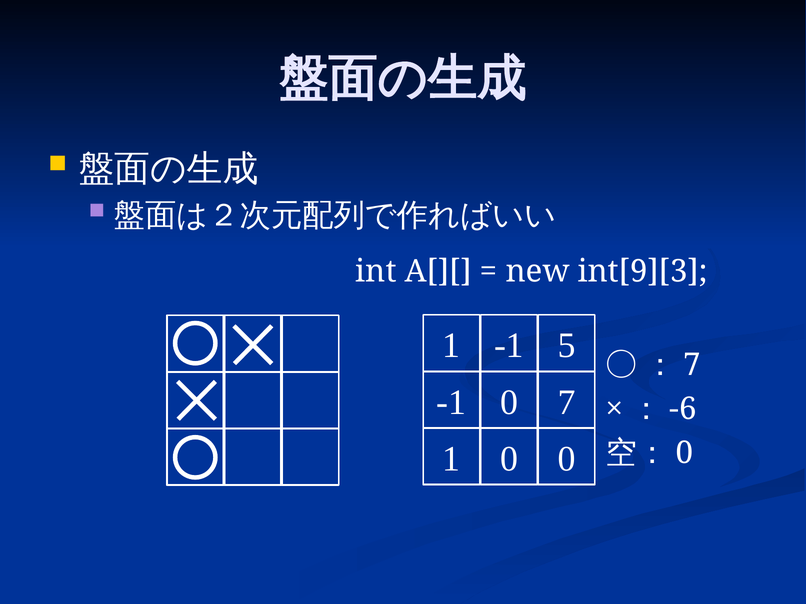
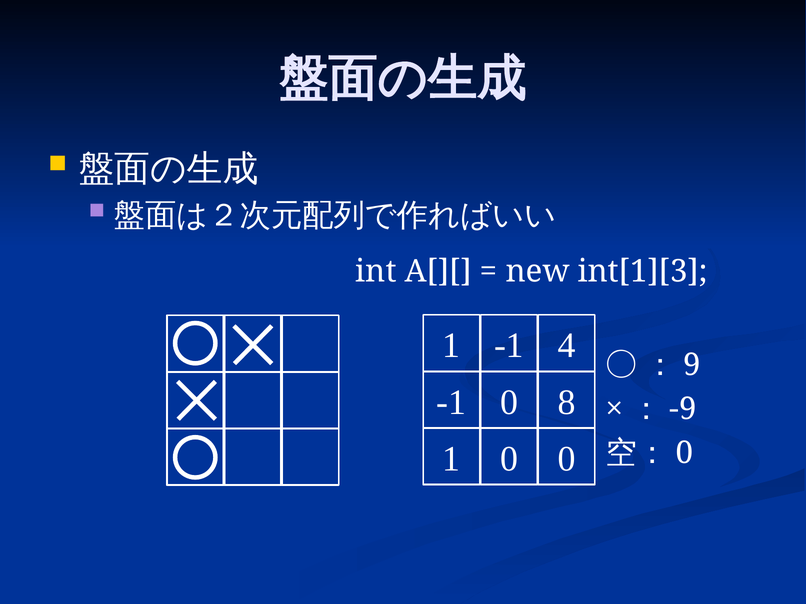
int[9][3: int[9][3 -> int[1][3
5: 5 -> 4
7 at (692, 365): 7 -> 9
0 7: 7 -> 8
-6: -6 -> -9
